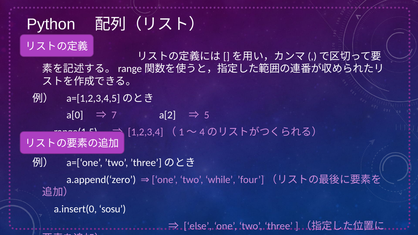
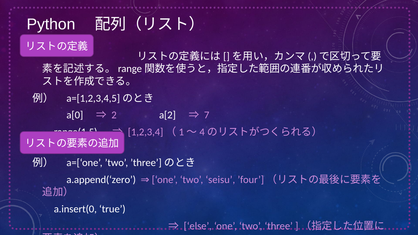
7: 7 -> 2
5: 5 -> 7
while: while -> seisu
sosu: sosu -> true
